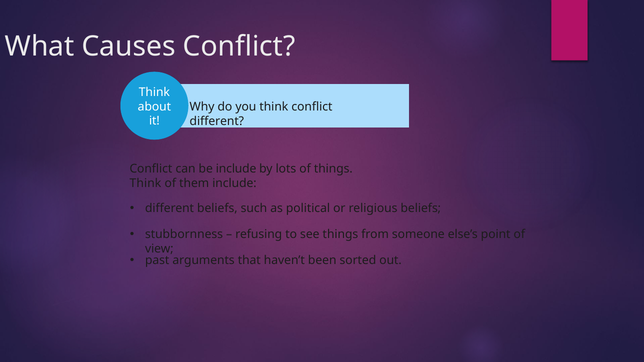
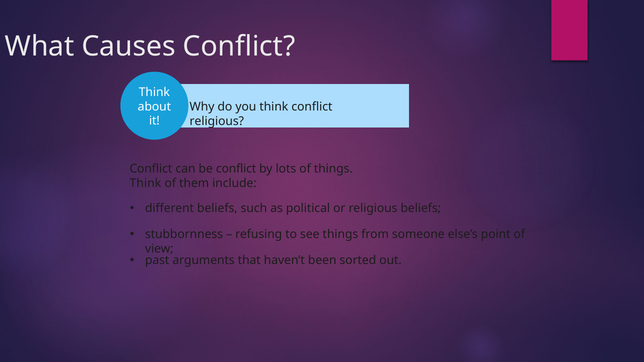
different at (217, 121): different -> religious
be include: include -> conflict
